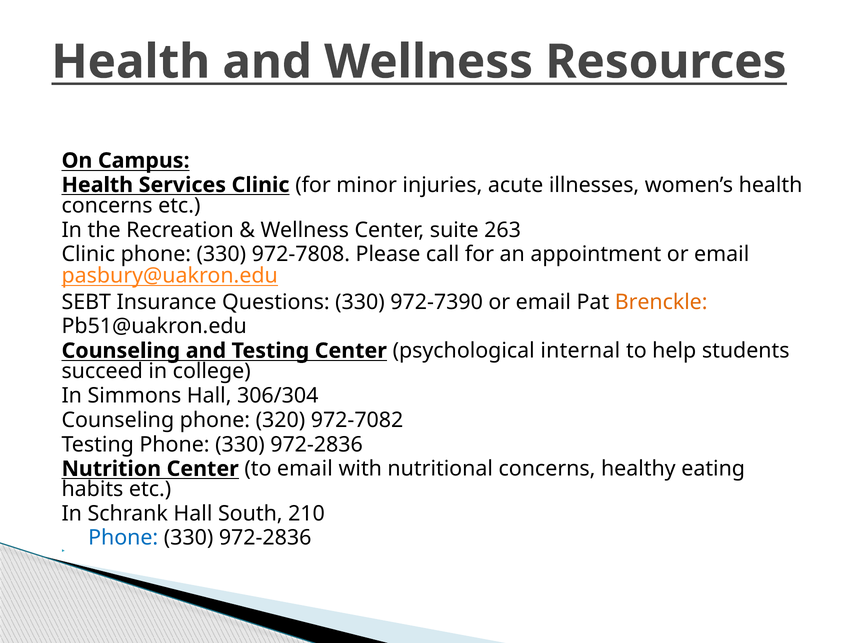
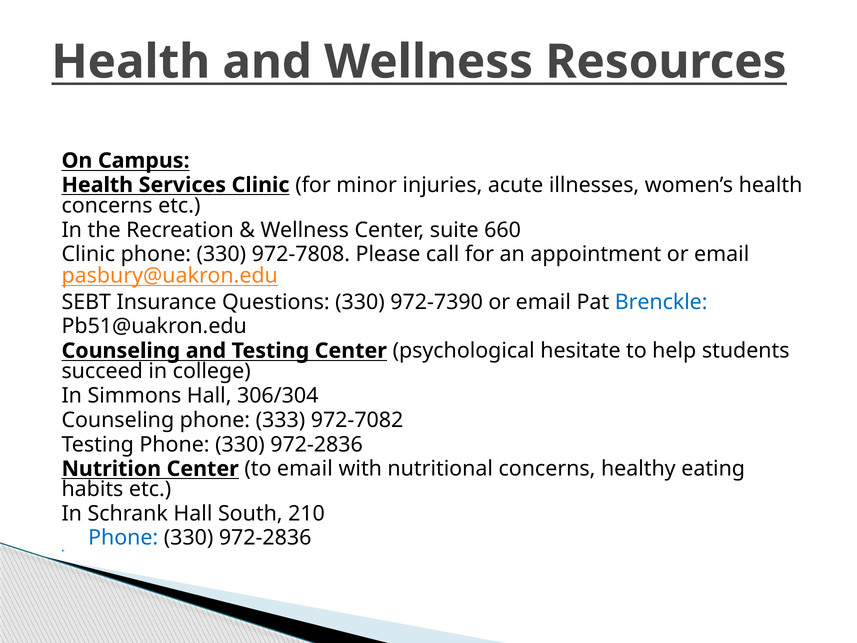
263: 263 -> 660
Brenckle colour: orange -> blue
internal: internal -> hesitate
320: 320 -> 333
